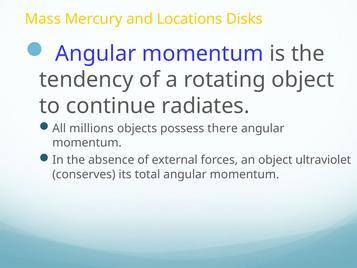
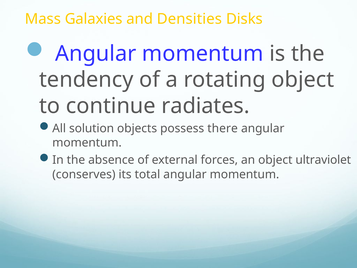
Mercury: Mercury -> Galaxies
Locations: Locations -> Densities
millions: millions -> solution
